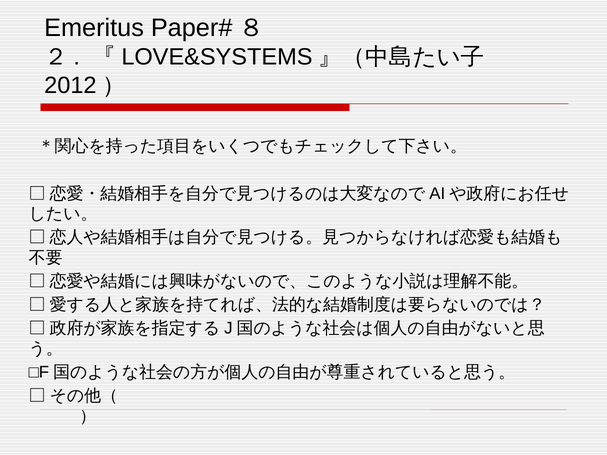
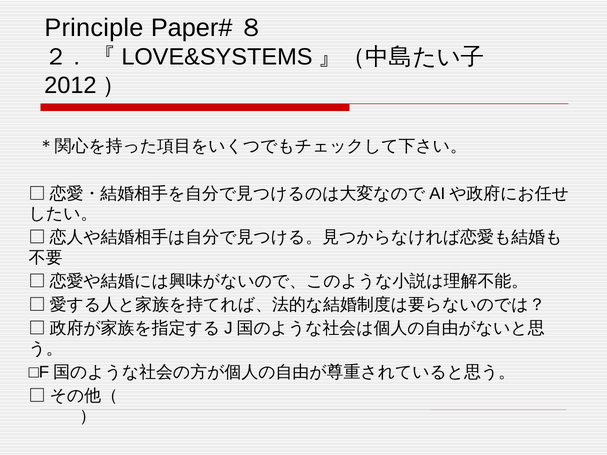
Emeritus: Emeritus -> Principle
